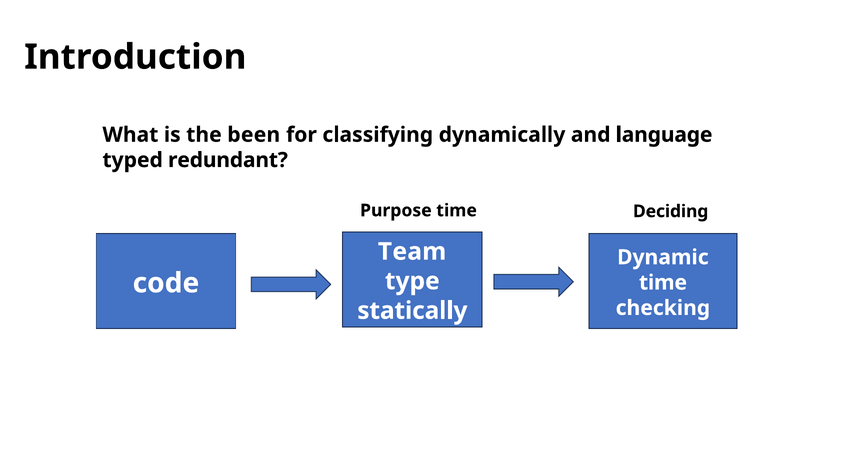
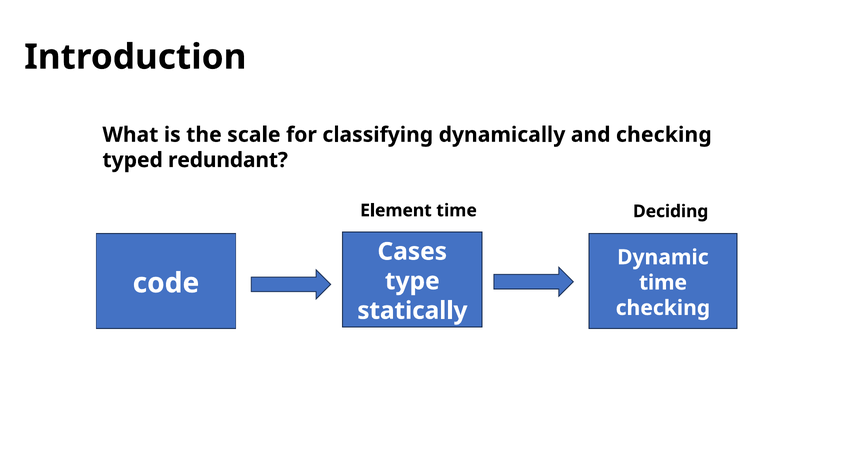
been: been -> scale
and language: language -> checking
Purpose: Purpose -> Element
Team: Team -> Cases
